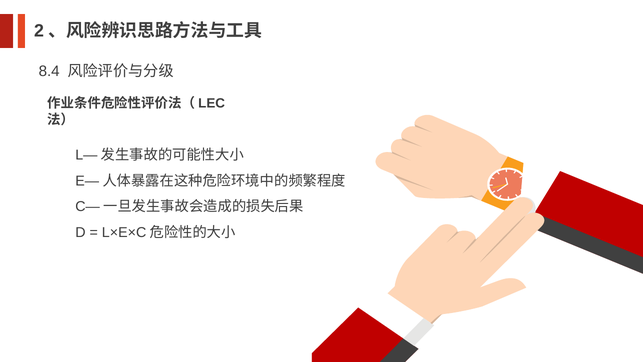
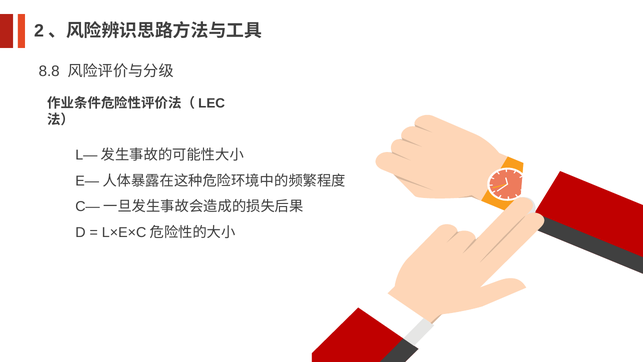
8.4: 8.4 -> 8.8
